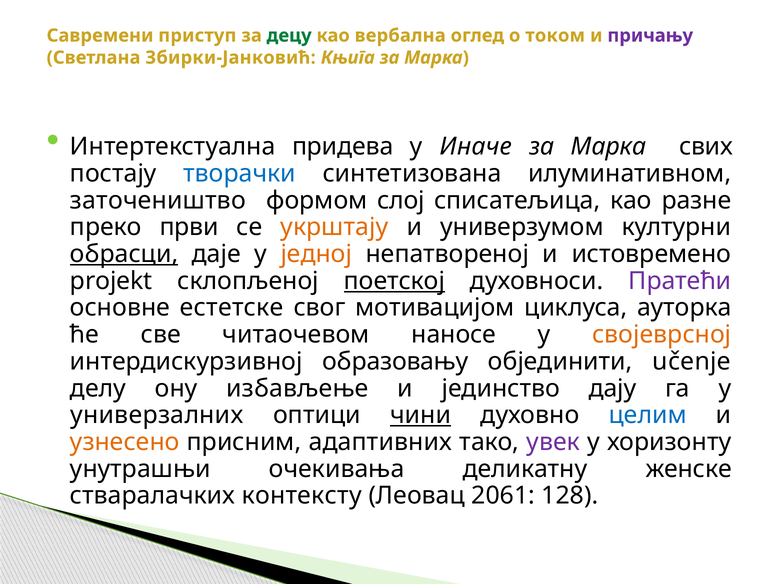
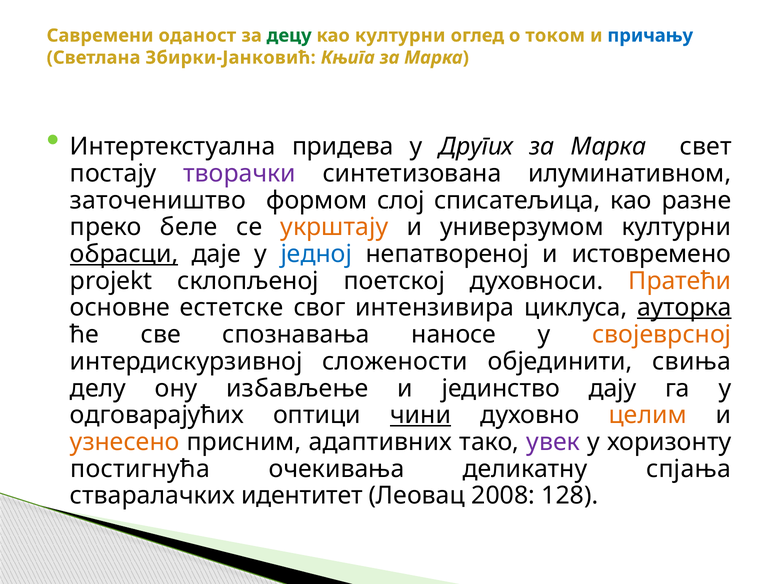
приступ: приступ -> оданост
као вербална: вербална -> културни
причању colour: purple -> blue
Иначе: Иначе -> Других
свих: свих -> свет
творачки colour: blue -> purple
први: први -> беле
једној colour: orange -> blue
поетској underline: present -> none
Пратећи colour: purple -> orange
мотивацијом: мотивацијом -> интензивира
ауторка underline: none -> present
читаочевом: читаочевом -> спознавања
образовању: образовању -> сложености
učenje: učenje -> свиња
универзалних: универзалних -> одговарајућих
целим colour: blue -> orange
унутрашњи: унутрашњи -> постигнућа
женске: женске -> спјања
контексту: контексту -> идентитет
2061: 2061 -> 2008
